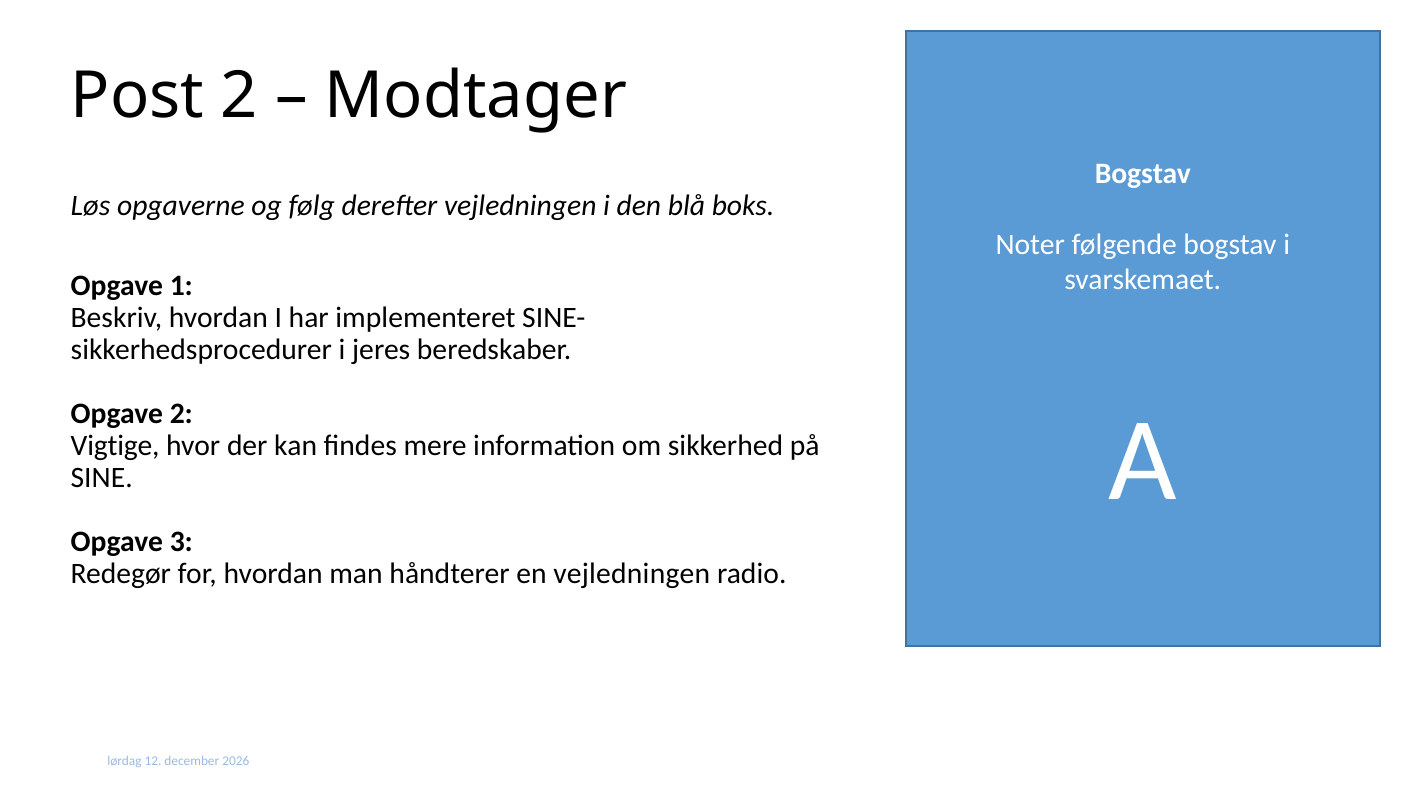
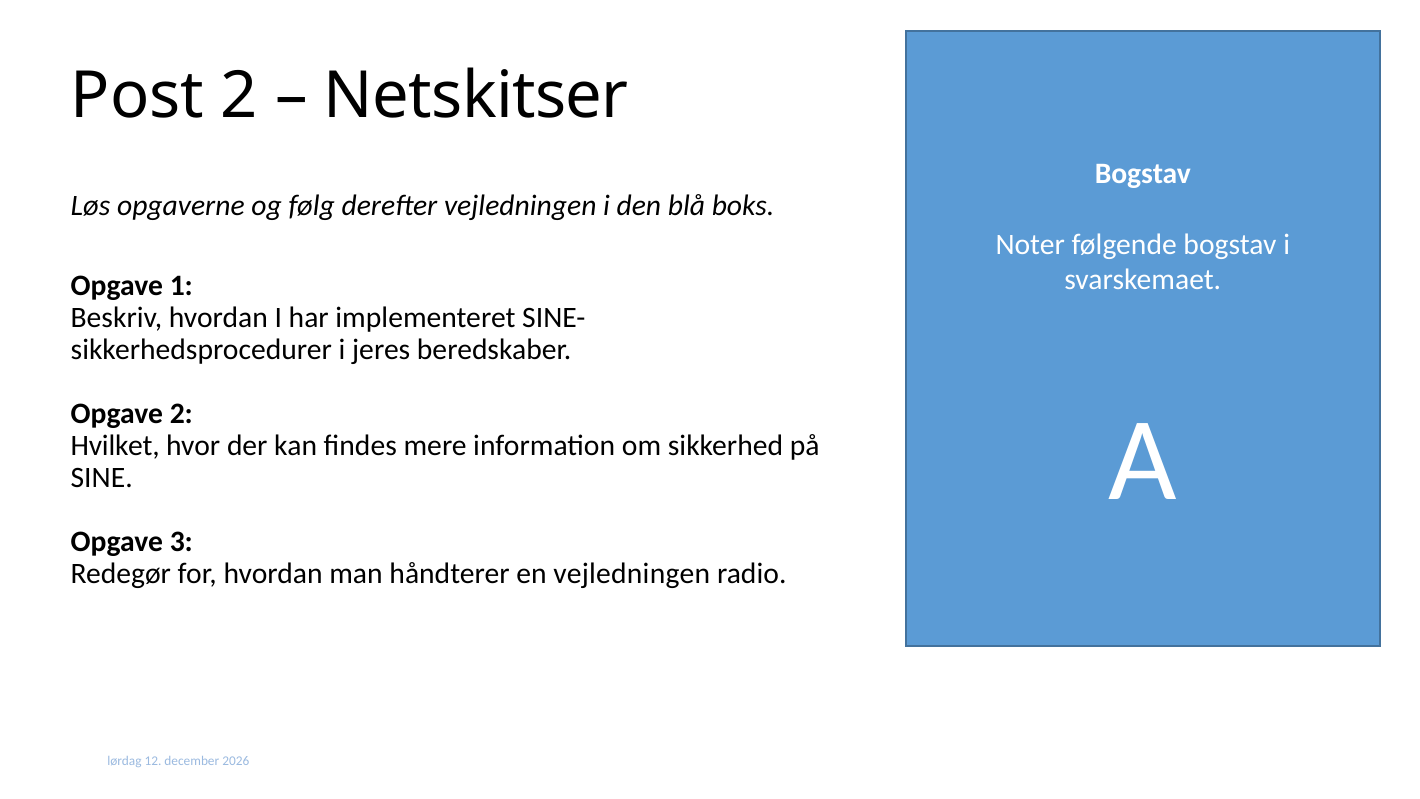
Modtager: Modtager -> Netskitser
Vigtige: Vigtige -> Hvilket
